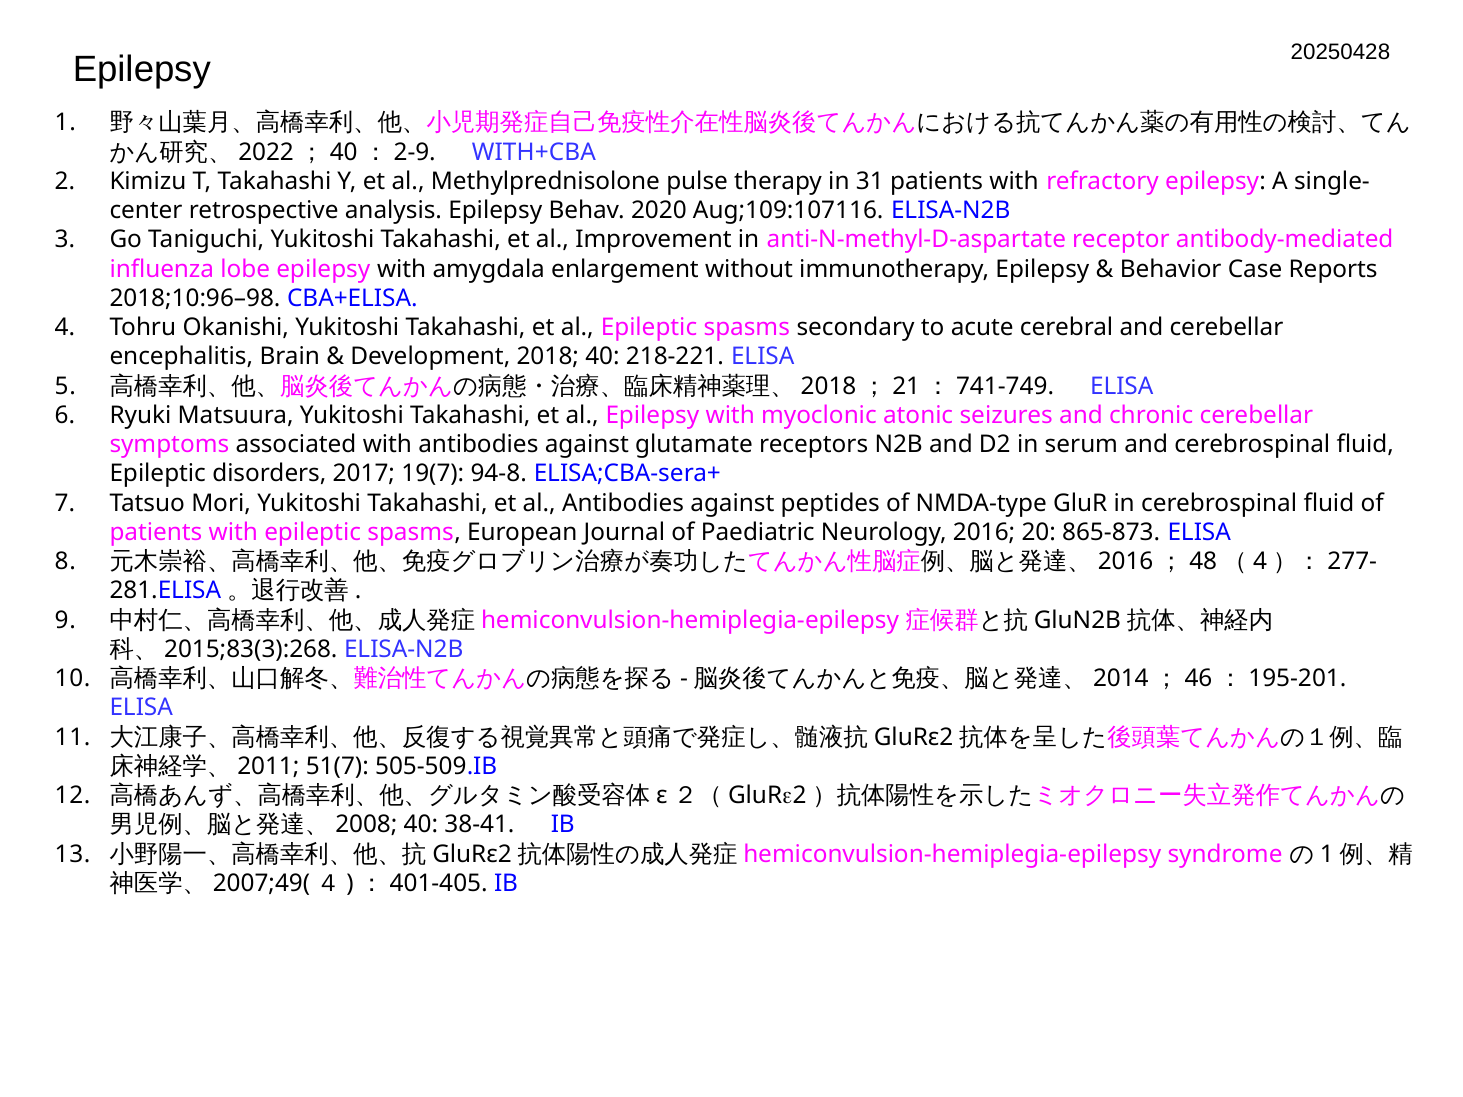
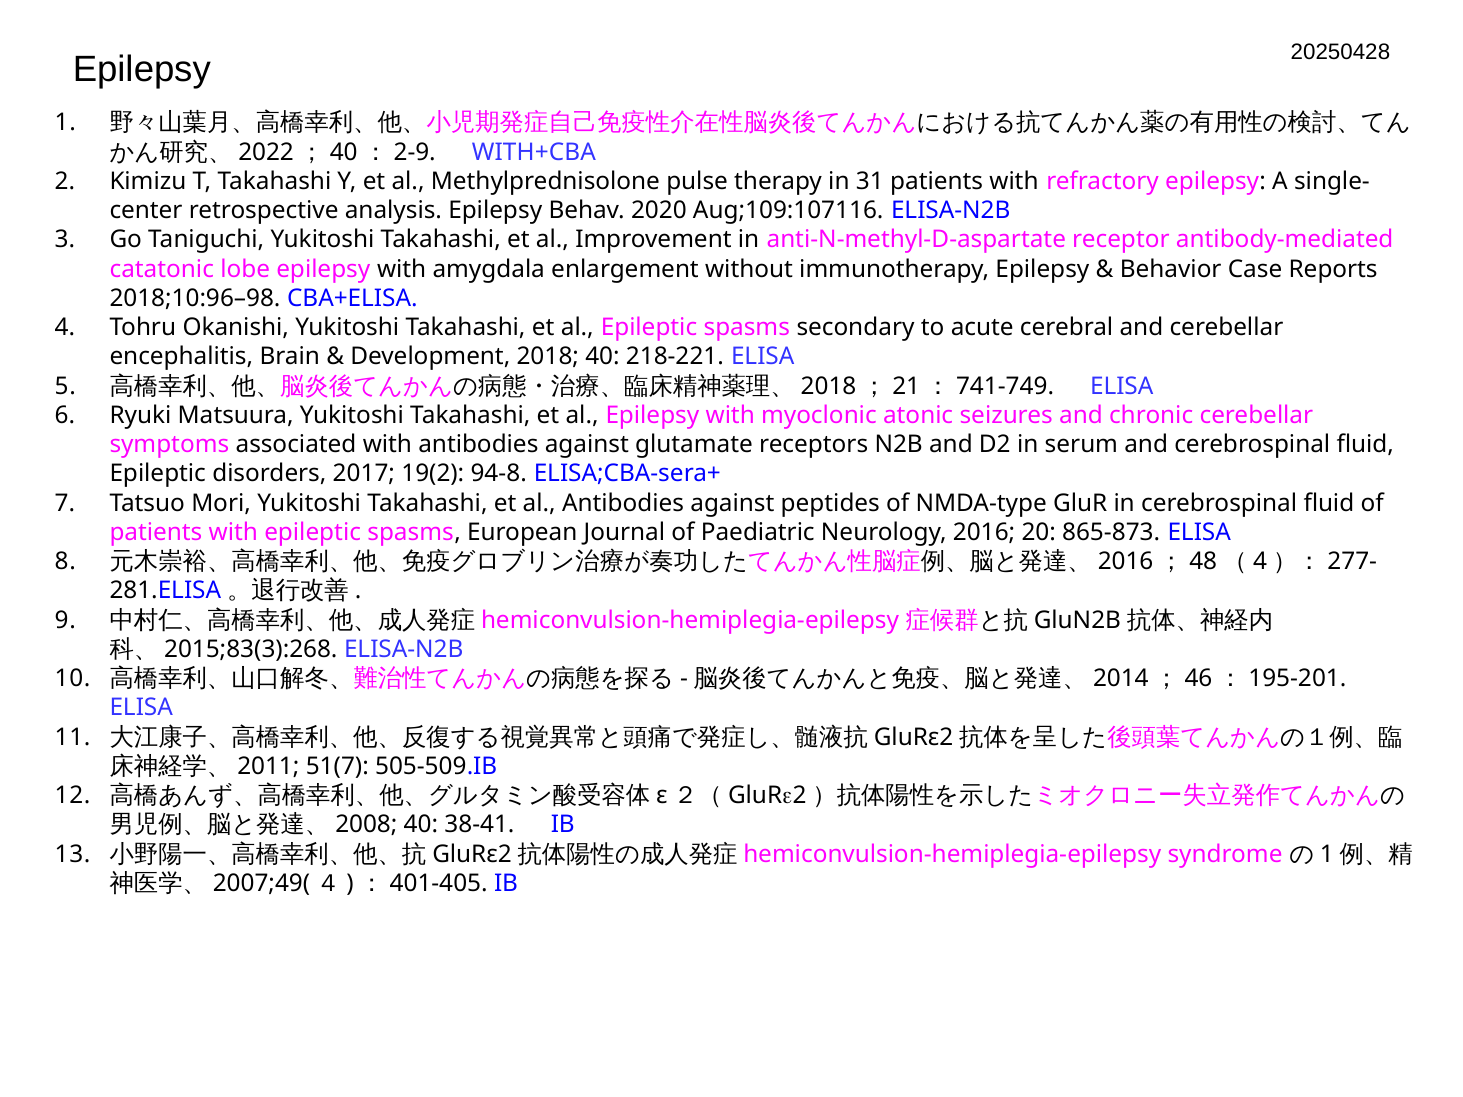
influenza: influenza -> catatonic
19(7: 19(7 -> 19(2
